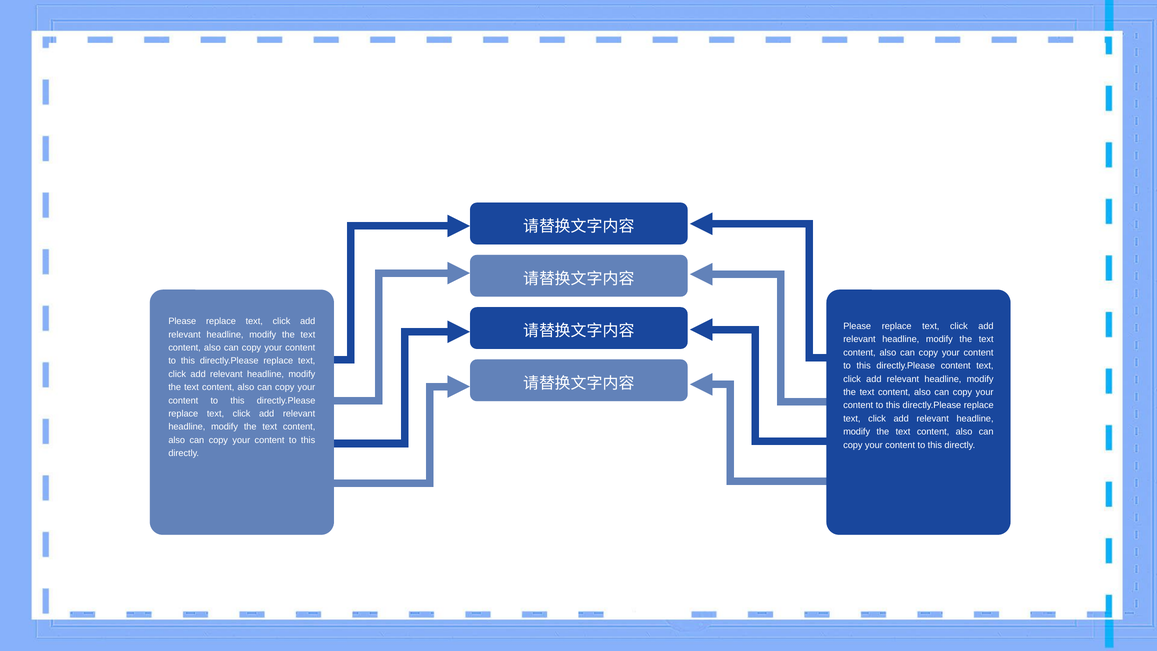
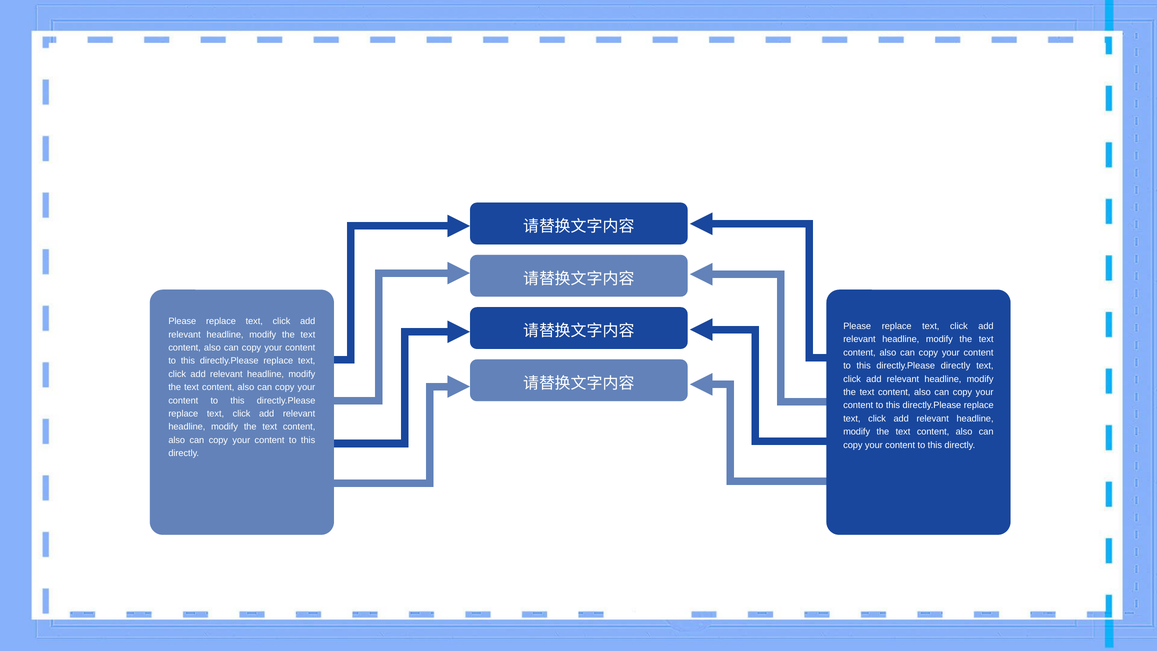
directly.Please content: content -> directly
